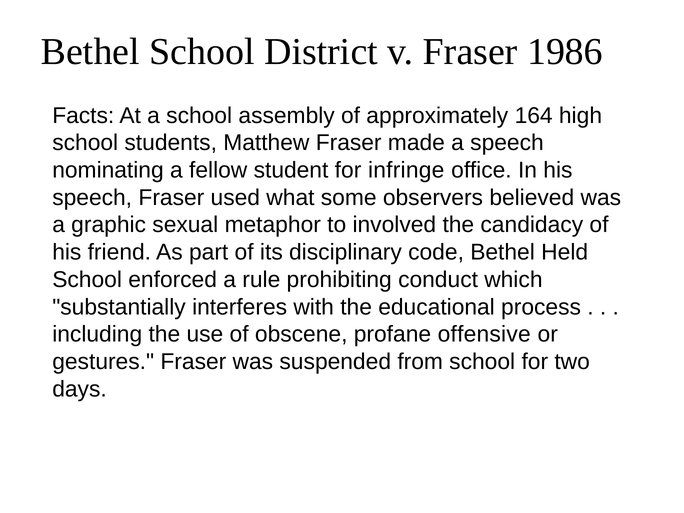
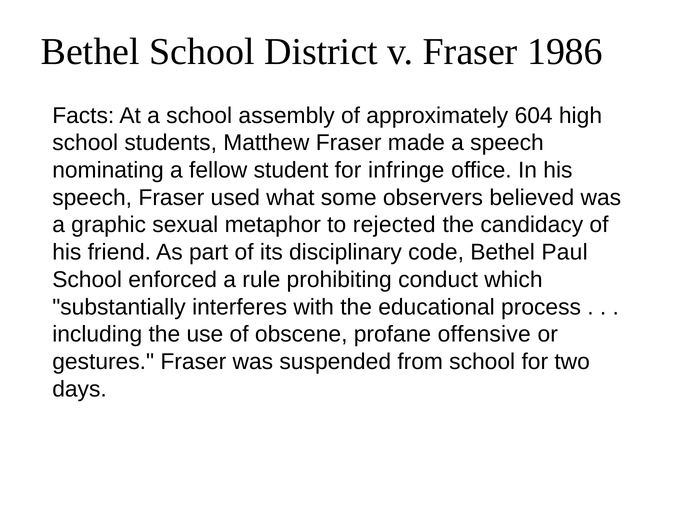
164: 164 -> 604
involved: involved -> rejected
Held: Held -> Paul
